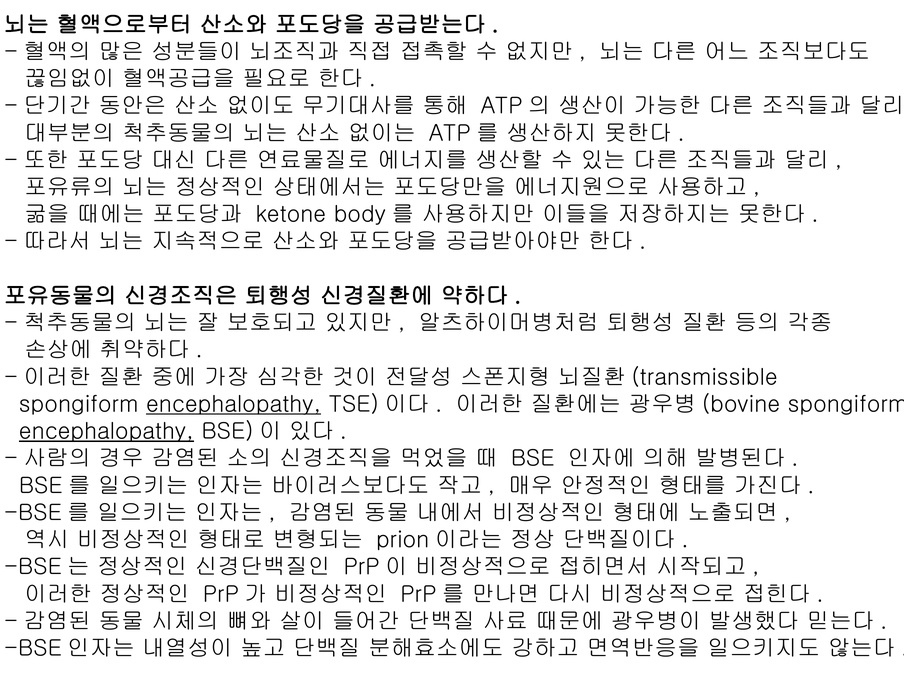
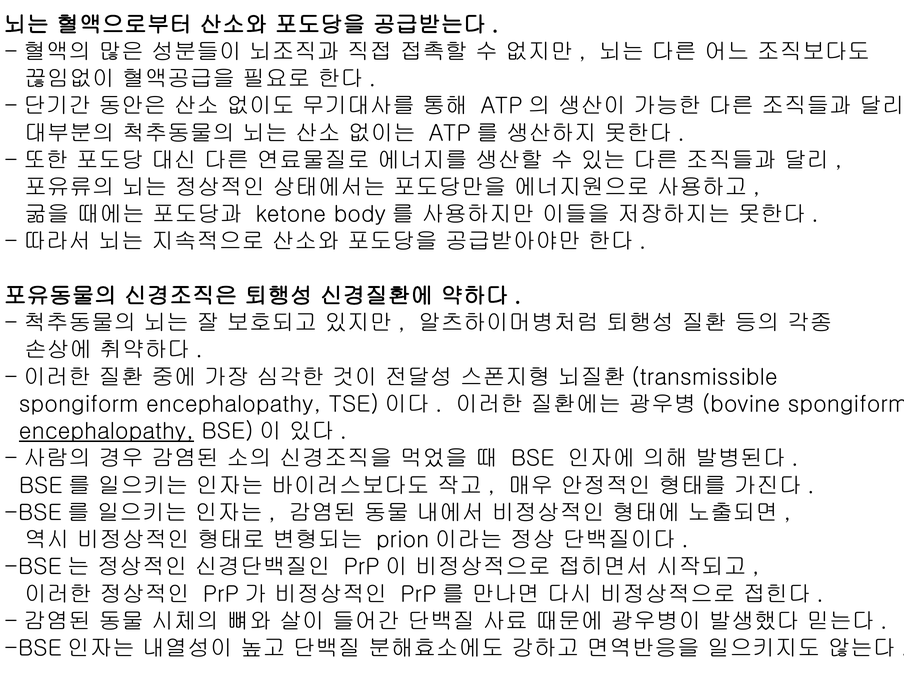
encephalopathy at (234, 404) underline: present -> none
